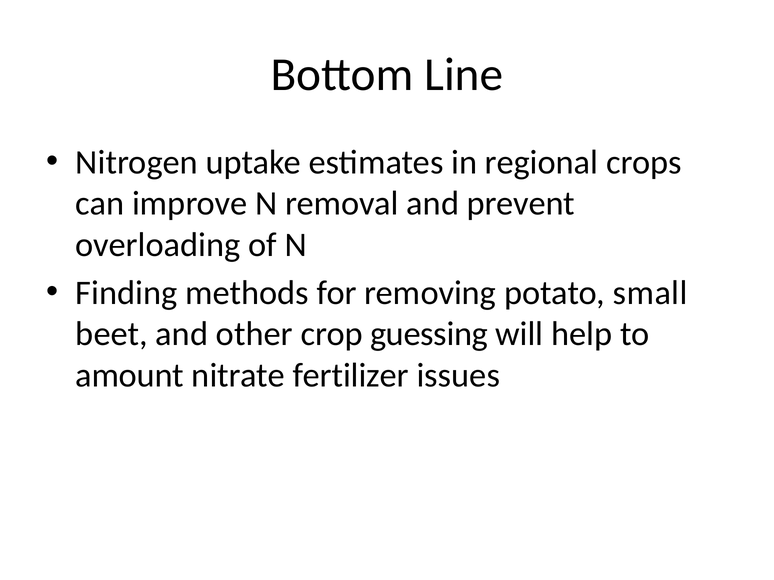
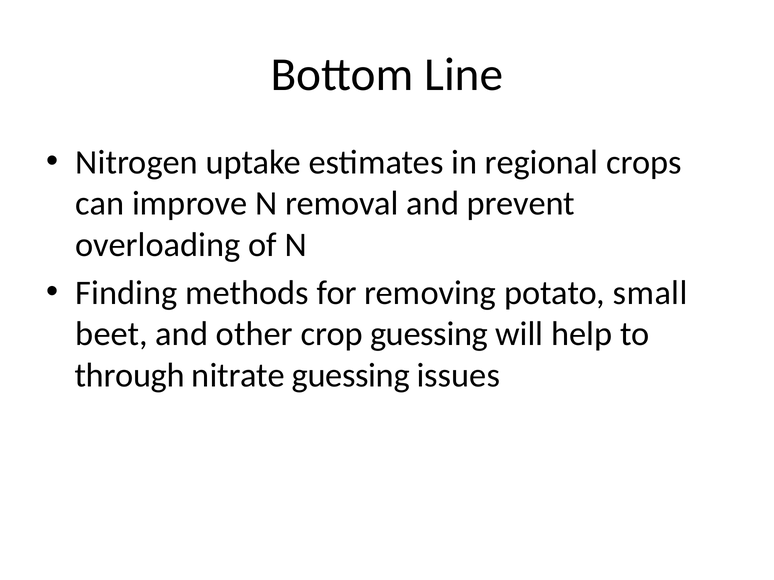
amount: amount -> through
nitrate fertilizer: fertilizer -> guessing
